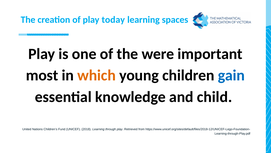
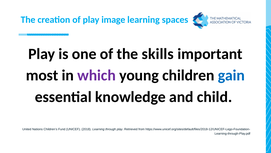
today: today -> image
were: were -> skills
which colour: orange -> purple
